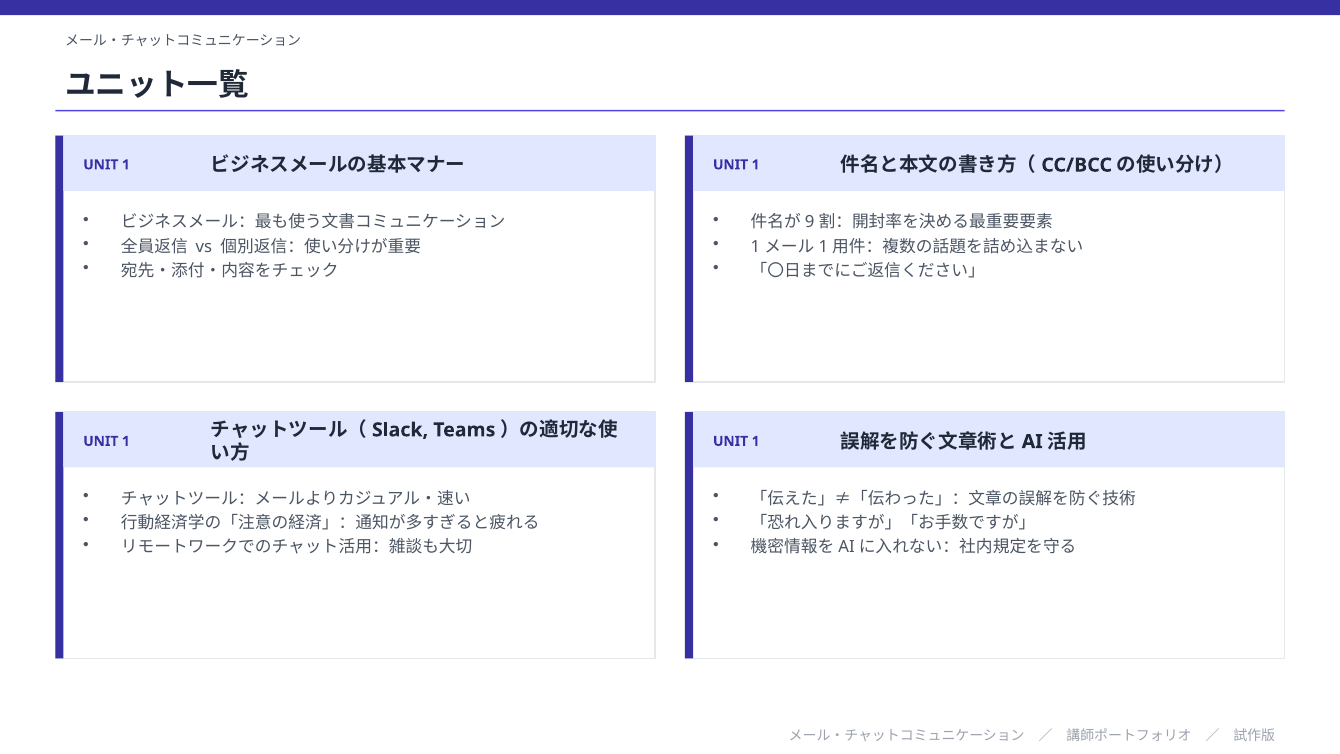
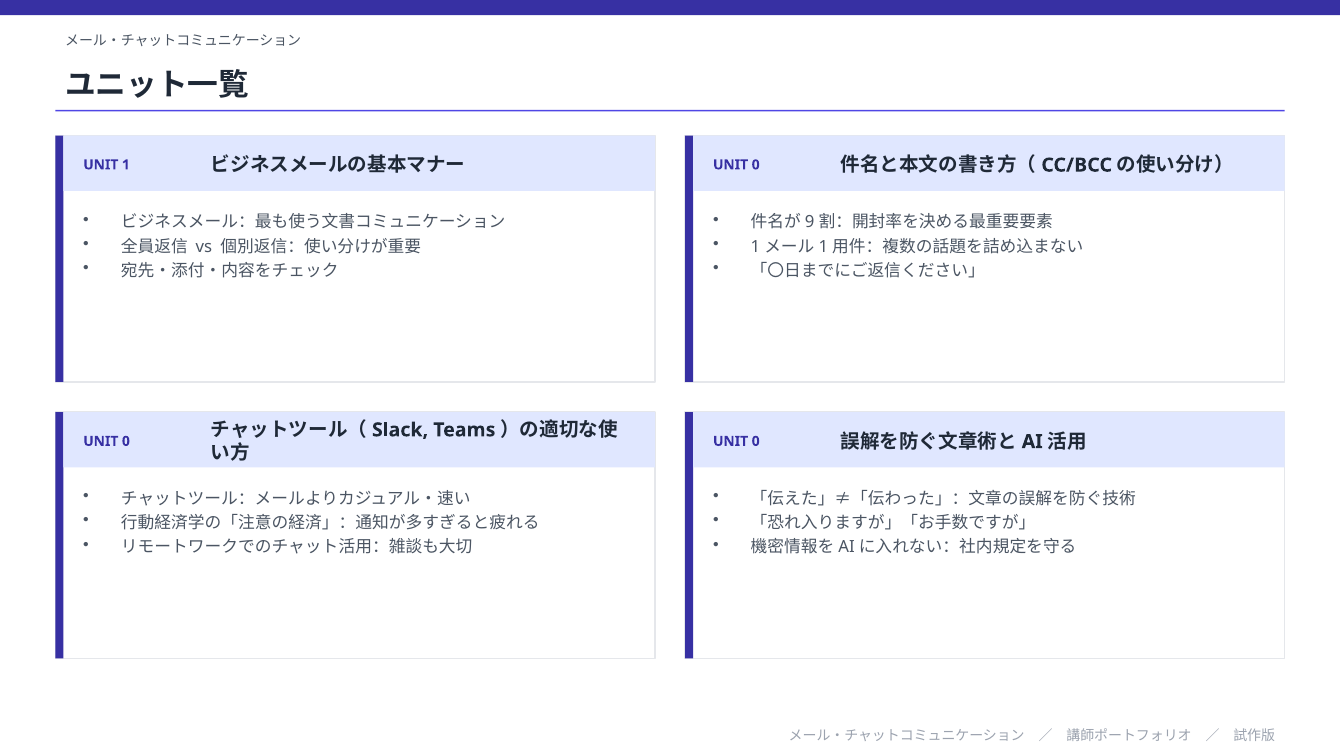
1 at (756, 165): 1 -> 0
1 at (126, 441): 1 -> 0
1 at (756, 441): 1 -> 0
